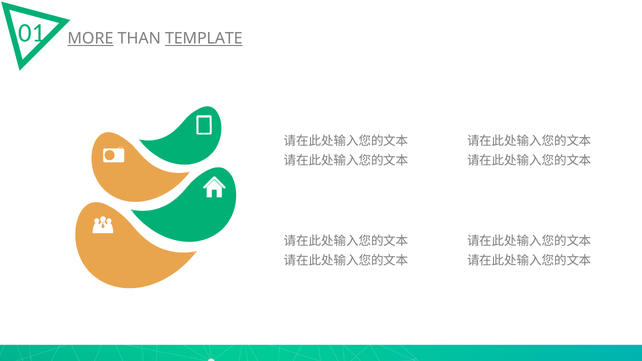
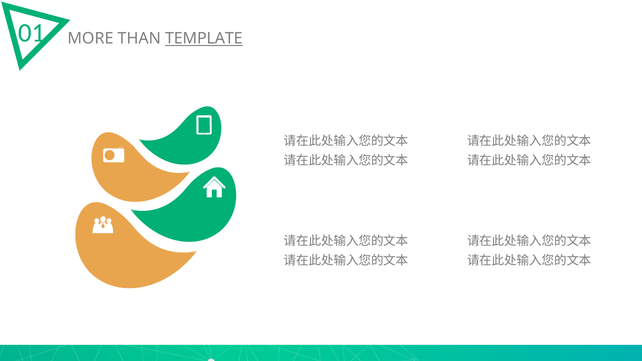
MORE underline: present -> none
